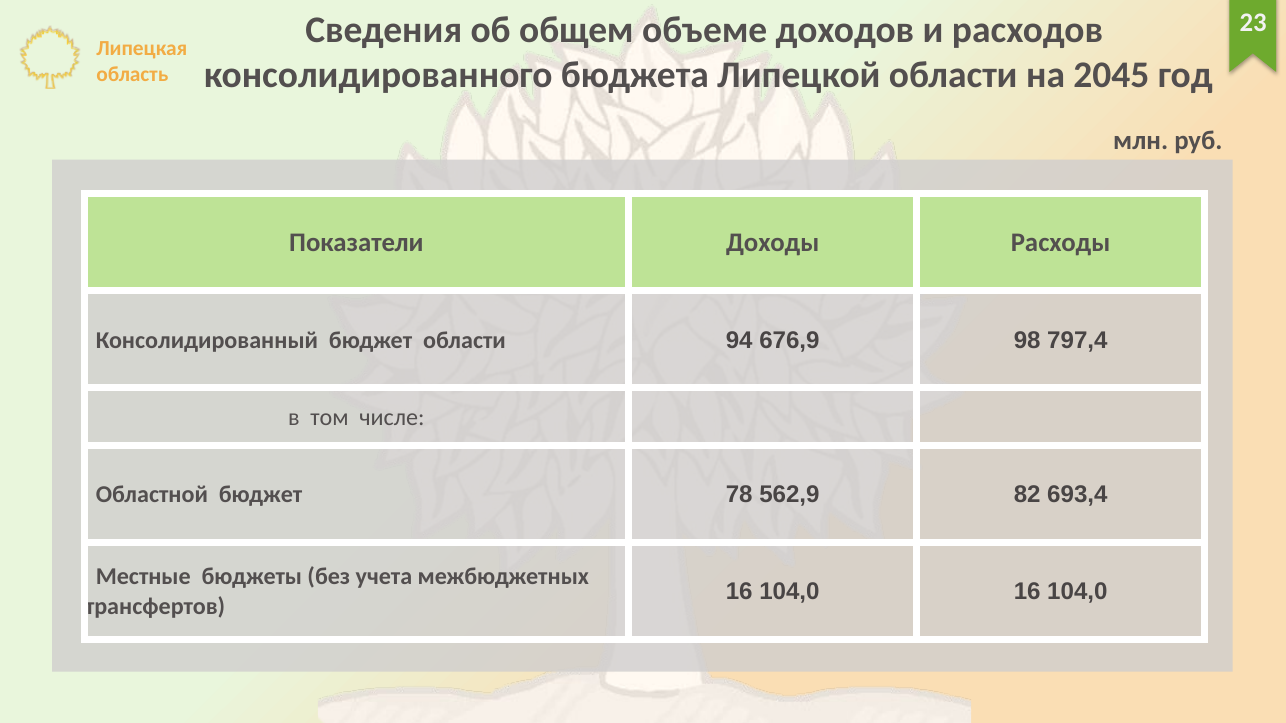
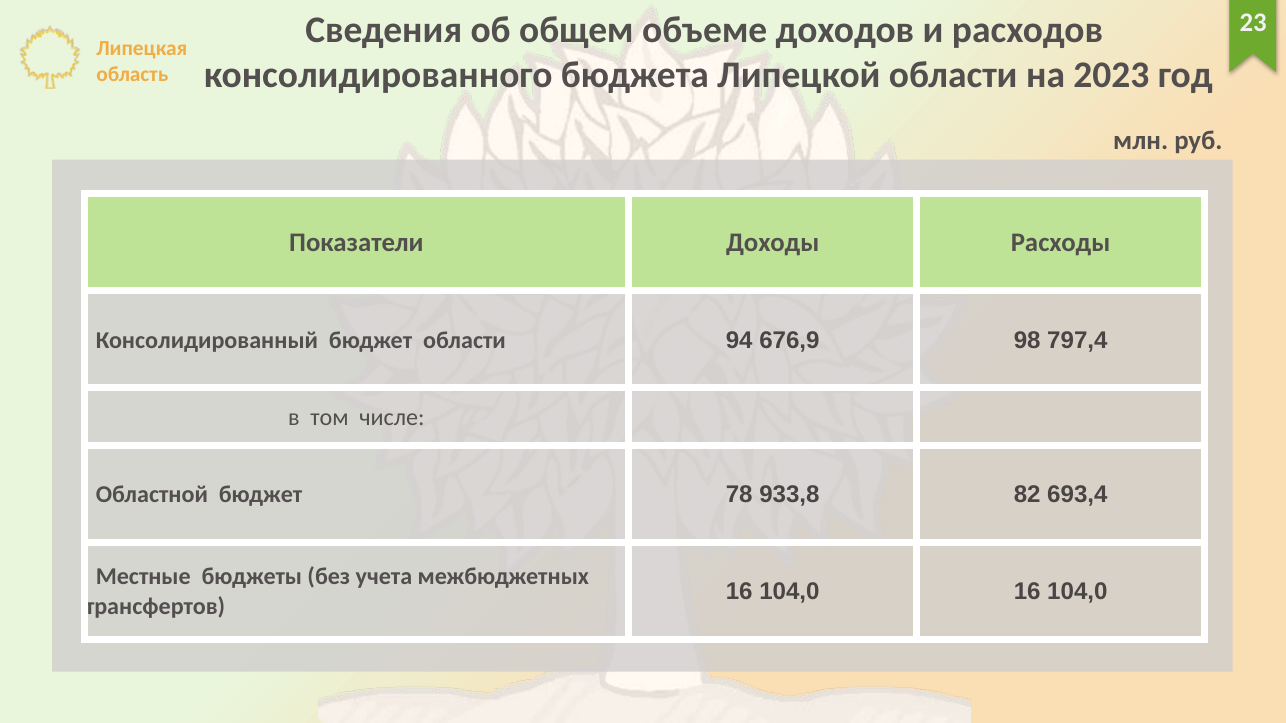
2045: 2045 -> 2023
562,9: 562,9 -> 933,8
